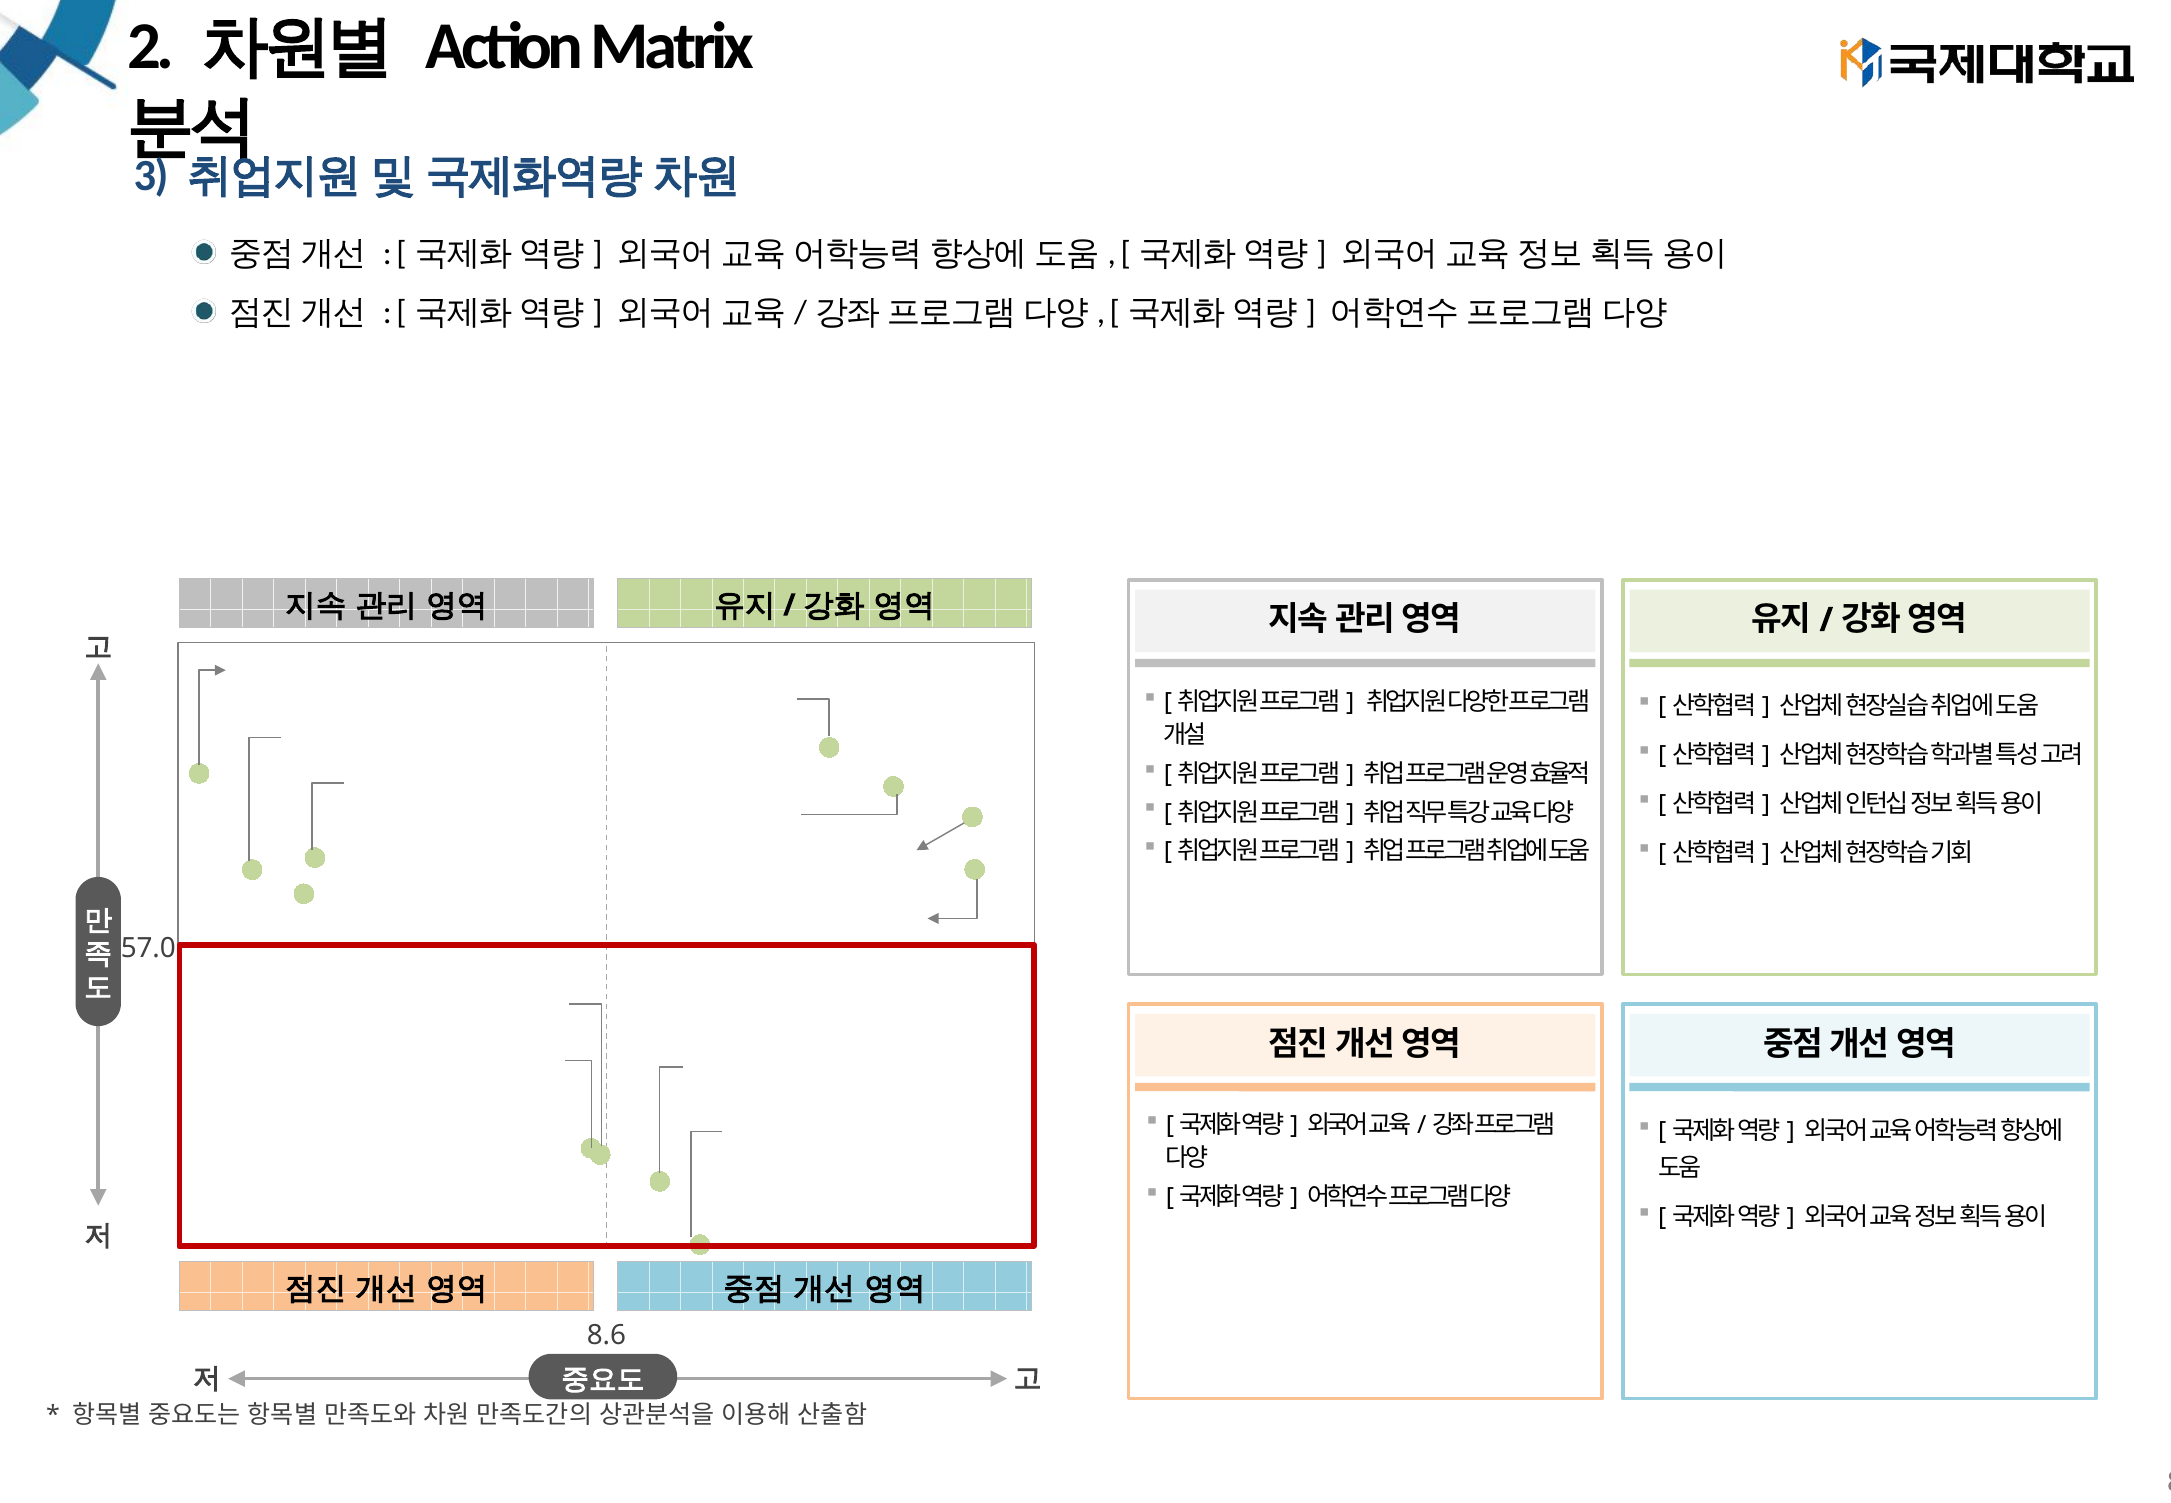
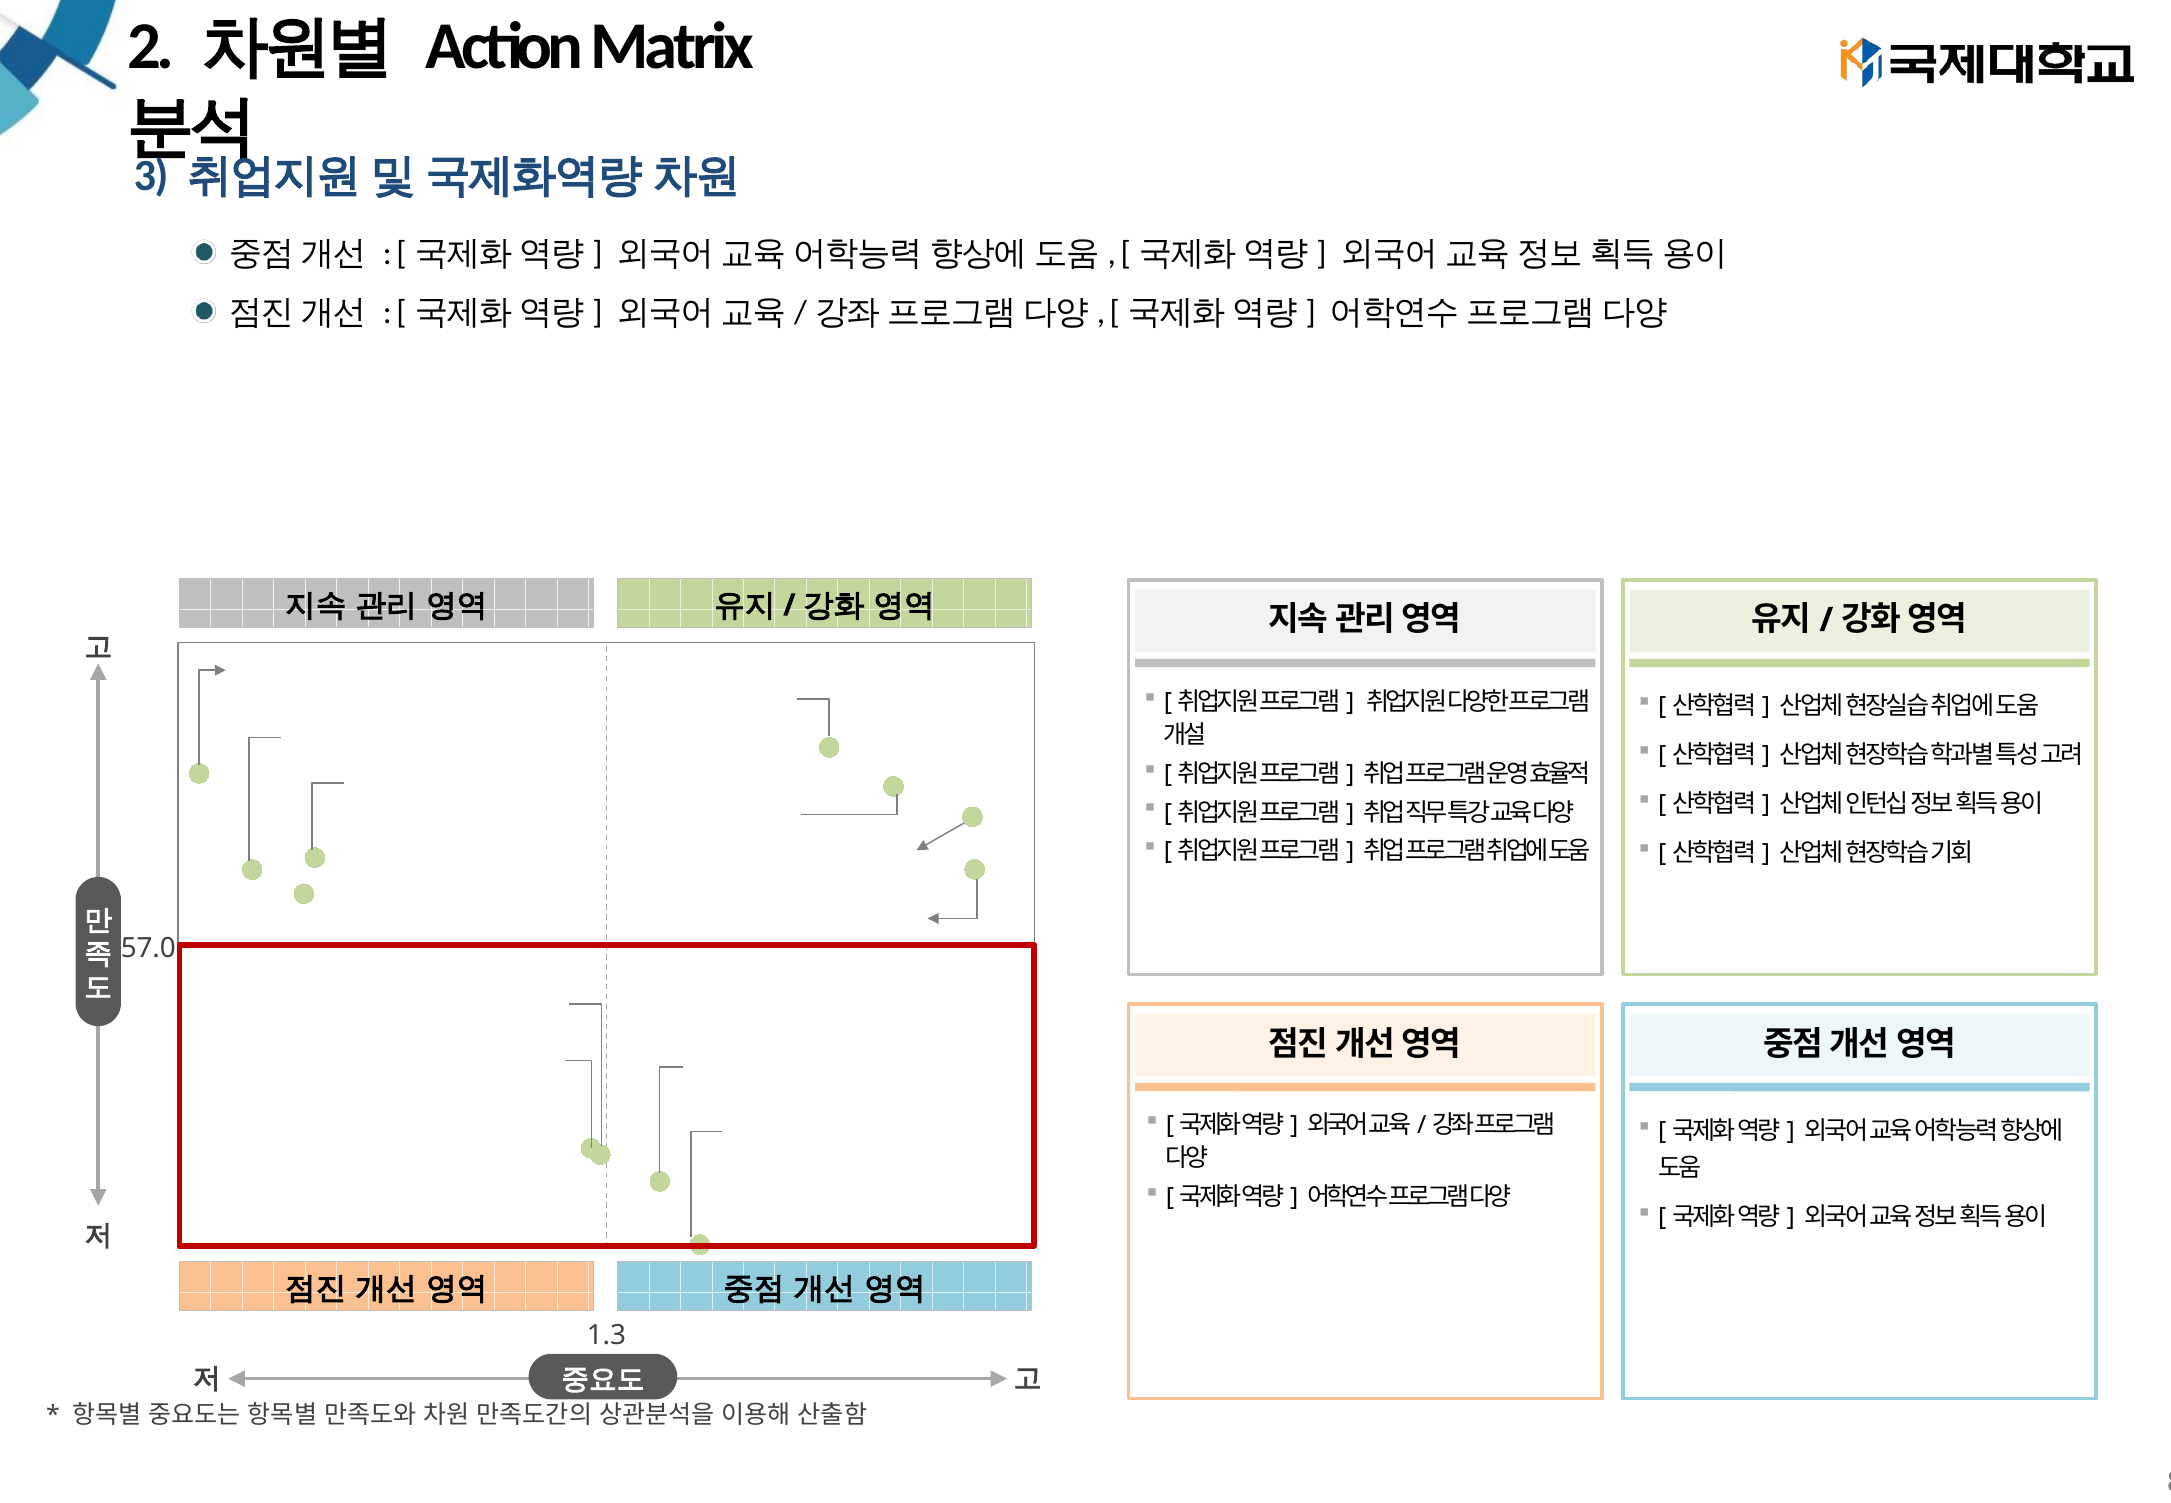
8.6: 8.6 -> 1.3
